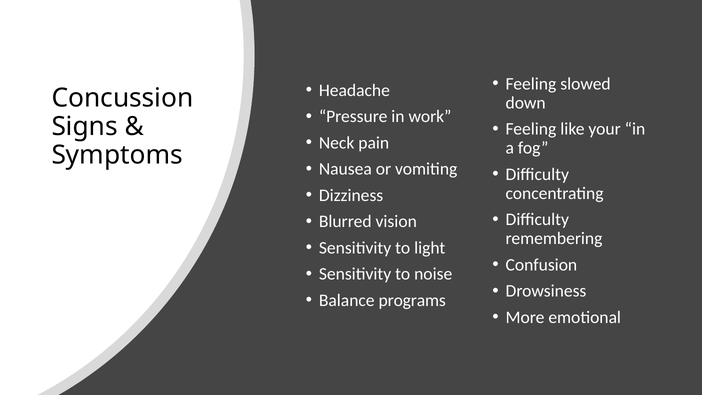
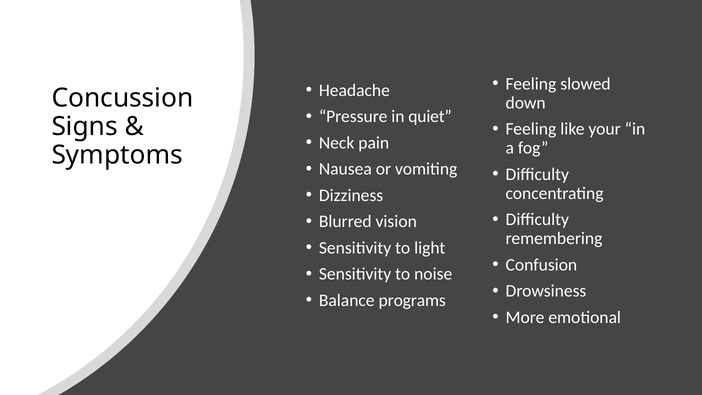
work: work -> quiet
